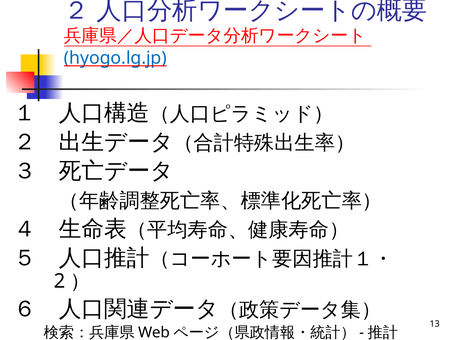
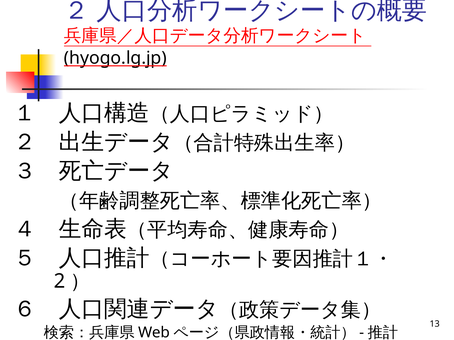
hyogo.lg.jp colour: blue -> black
